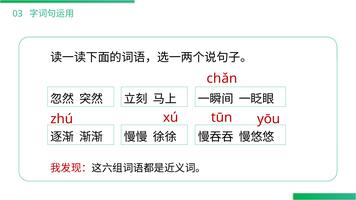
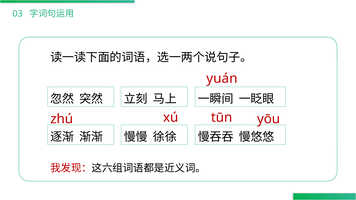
chǎn: chǎn -> yuán
